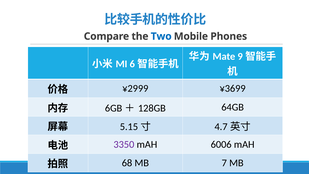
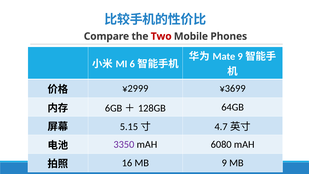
Two colour: blue -> red
6006: 6006 -> 6080
68: 68 -> 16
7: 7 -> 9
